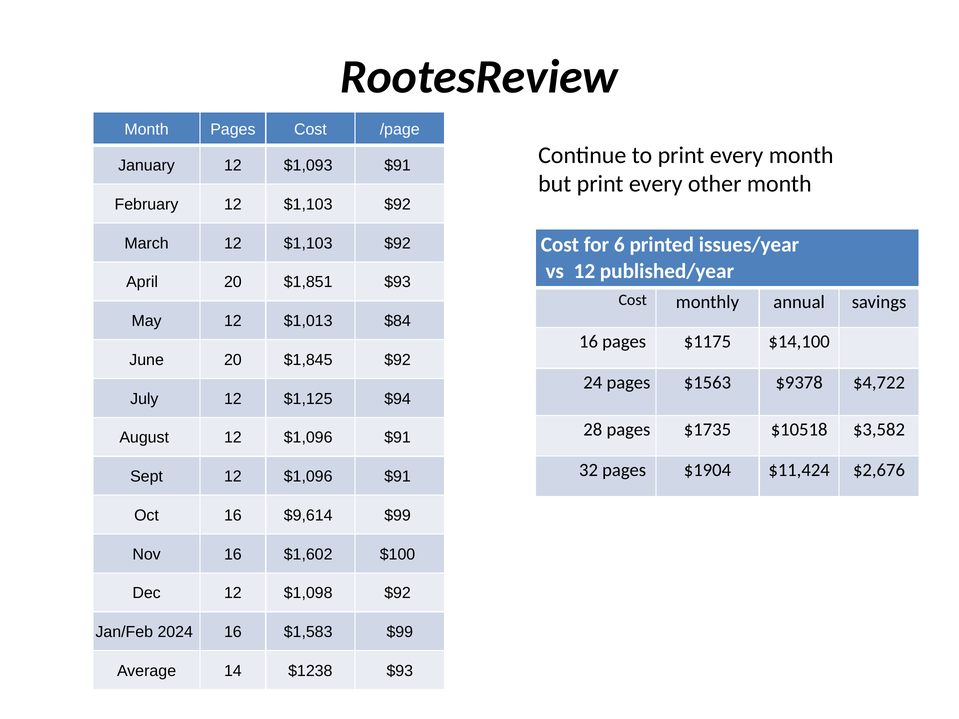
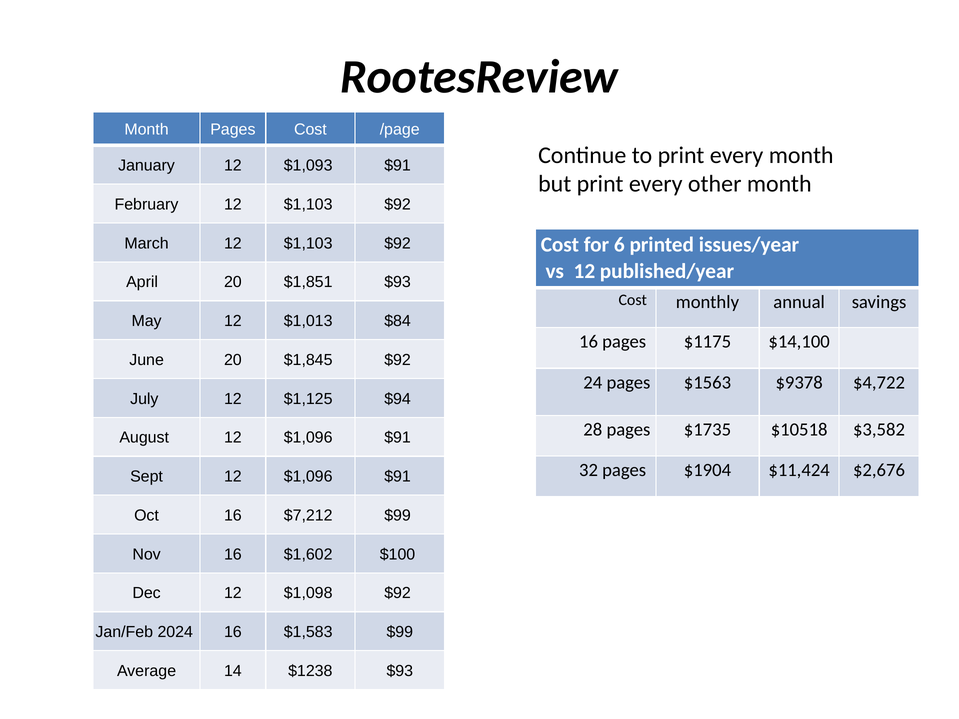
$9,614: $9,614 -> $7,212
